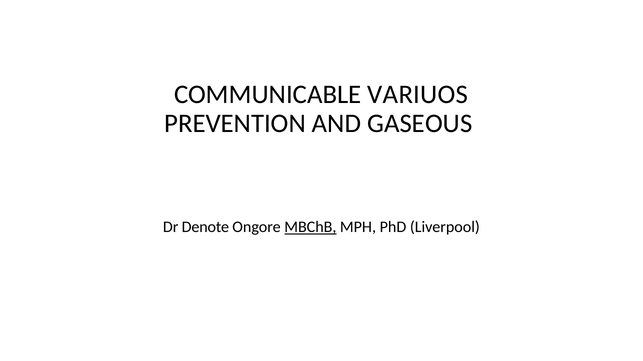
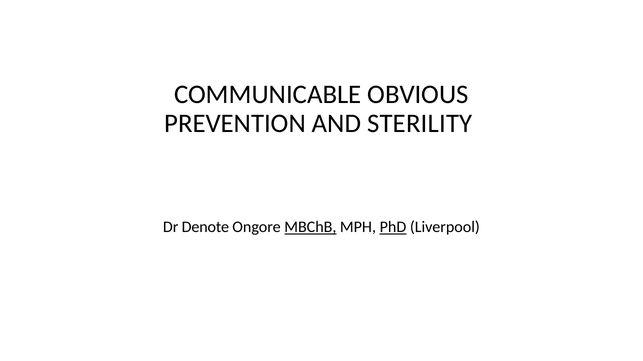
VARIUOS: VARIUOS -> OBVIOUS
GASEOUS: GASEOUS -> STERILITY
PhD underline: none -> present
